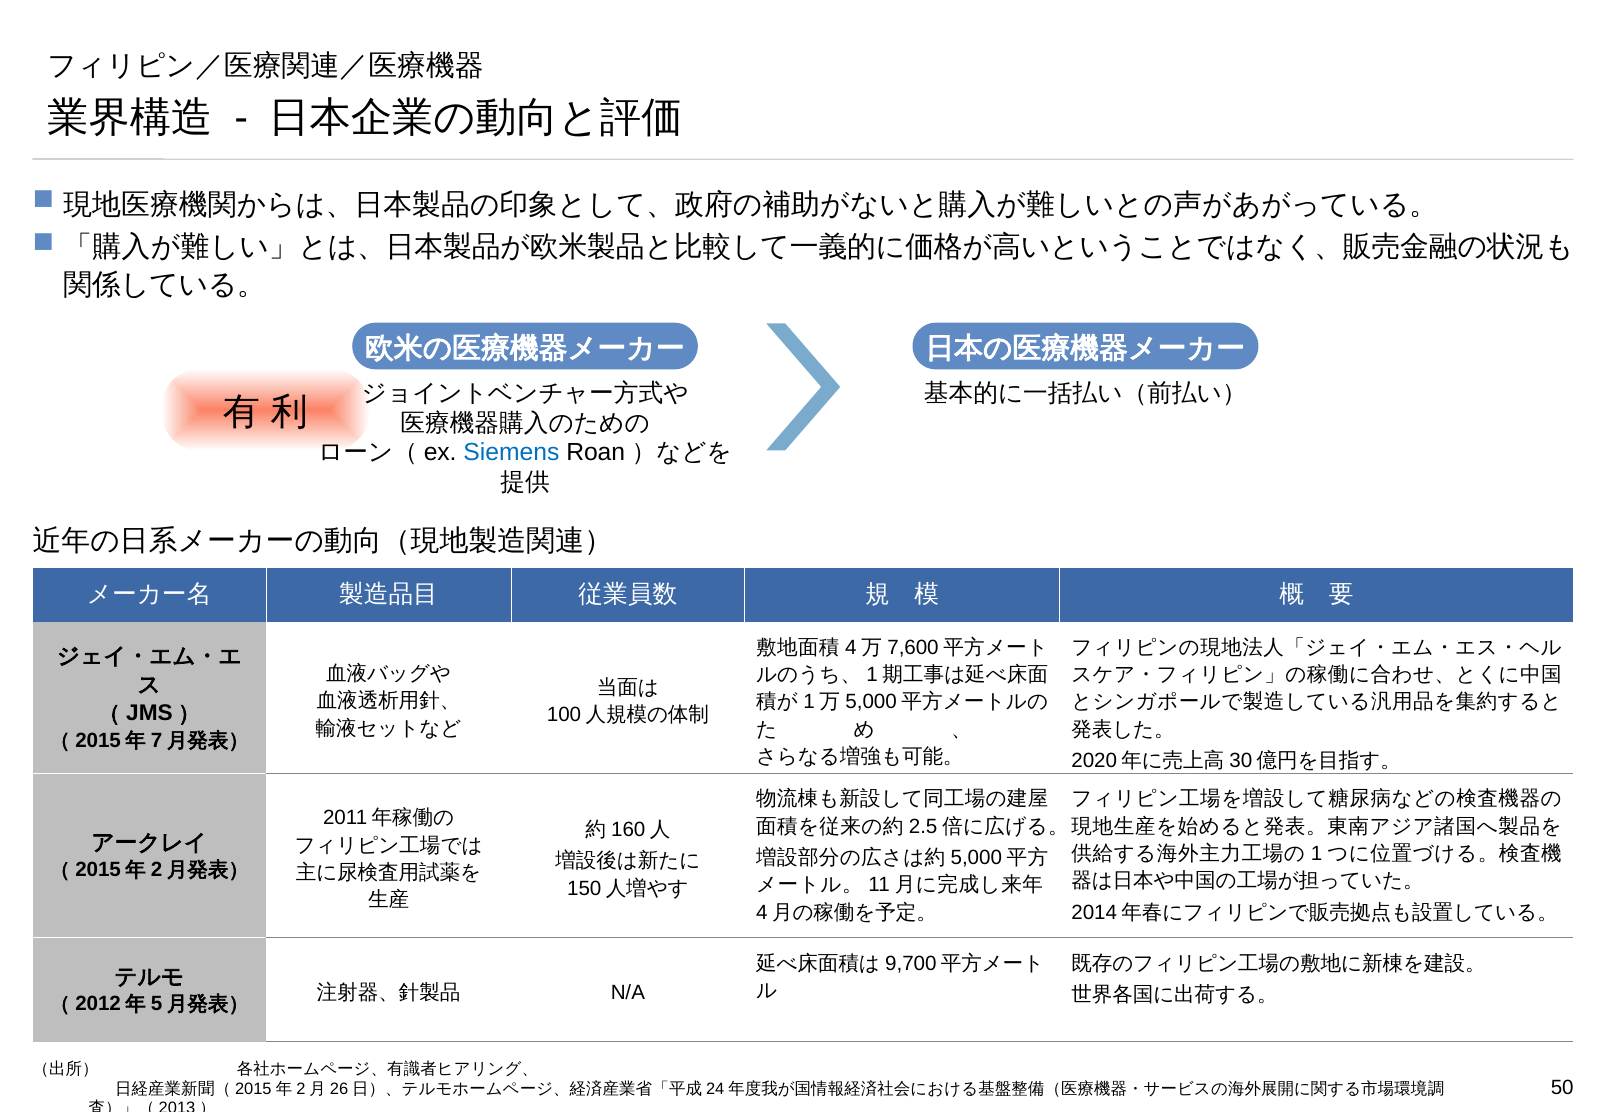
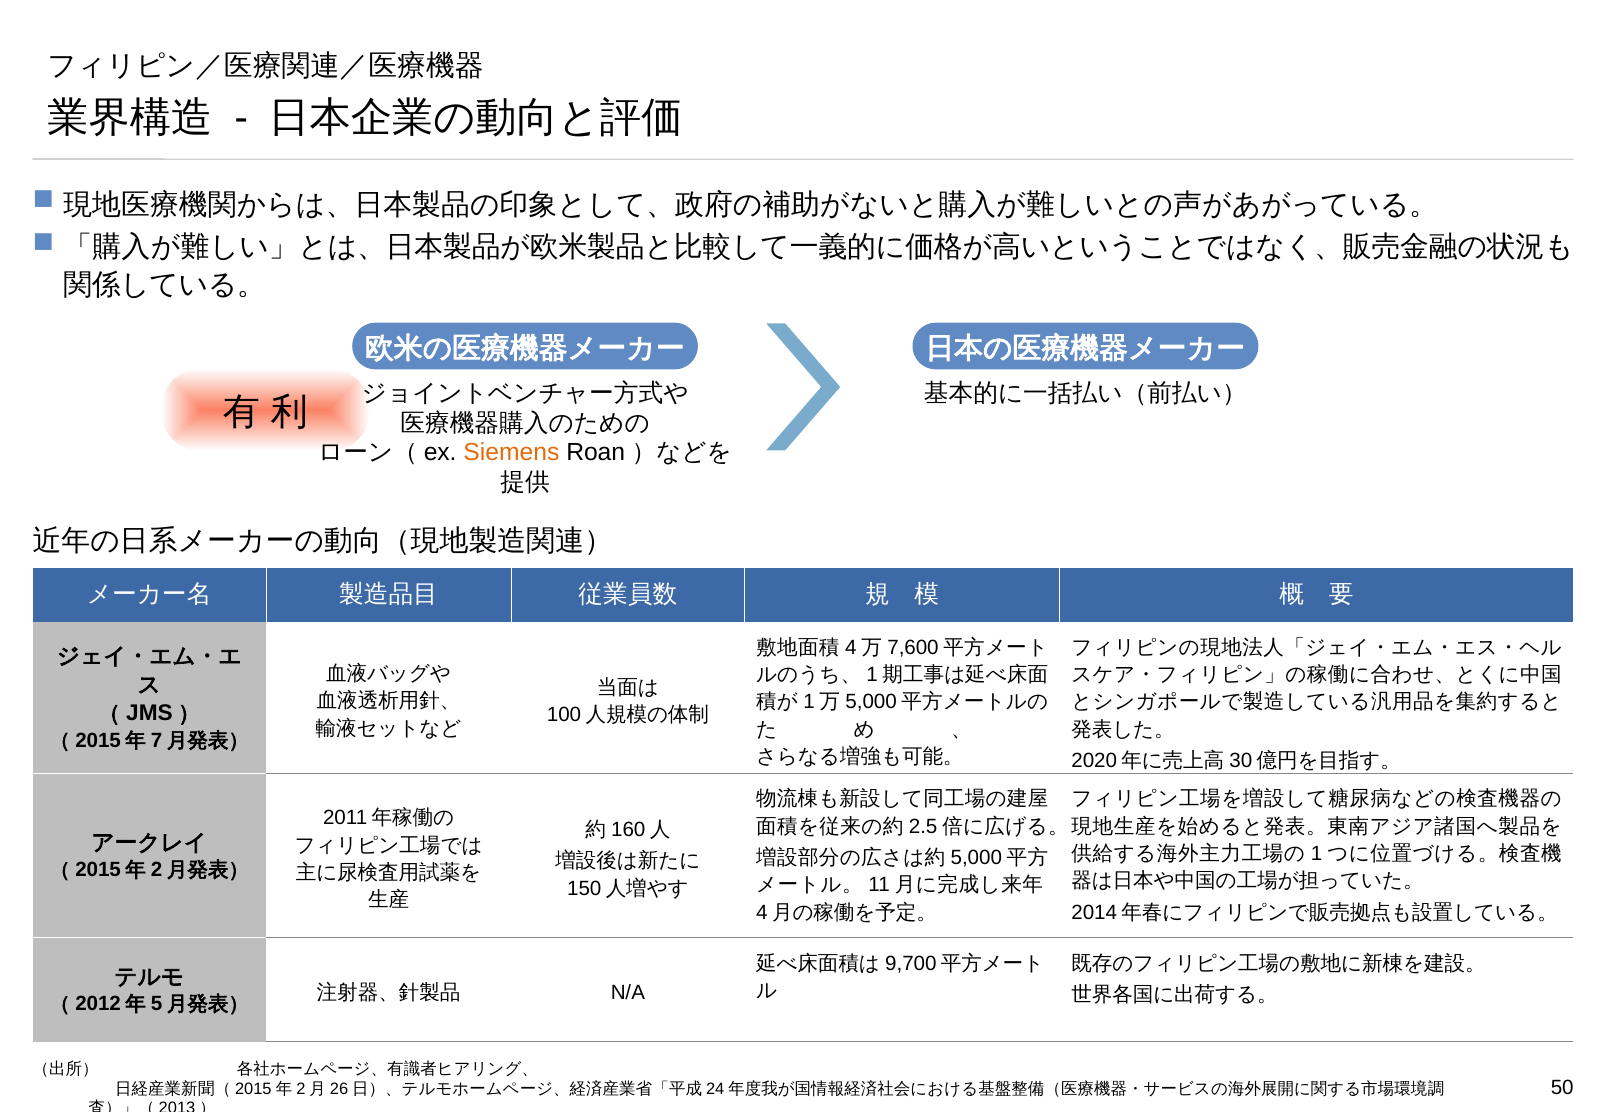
Siemens colour: blue -> orange
